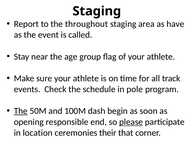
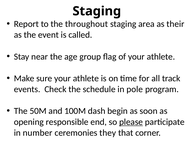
have: have -> their
The at (21, 111) underline: present -> none
location: location -> number
their: their -> they
